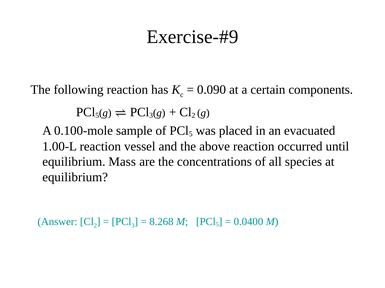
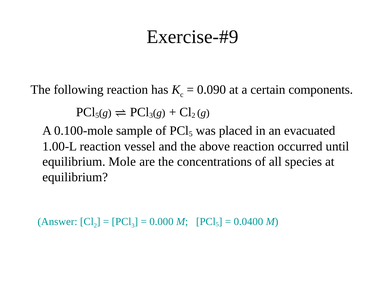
Mass: Mass -> Mole
8.268: 8.268 -> 0.000
